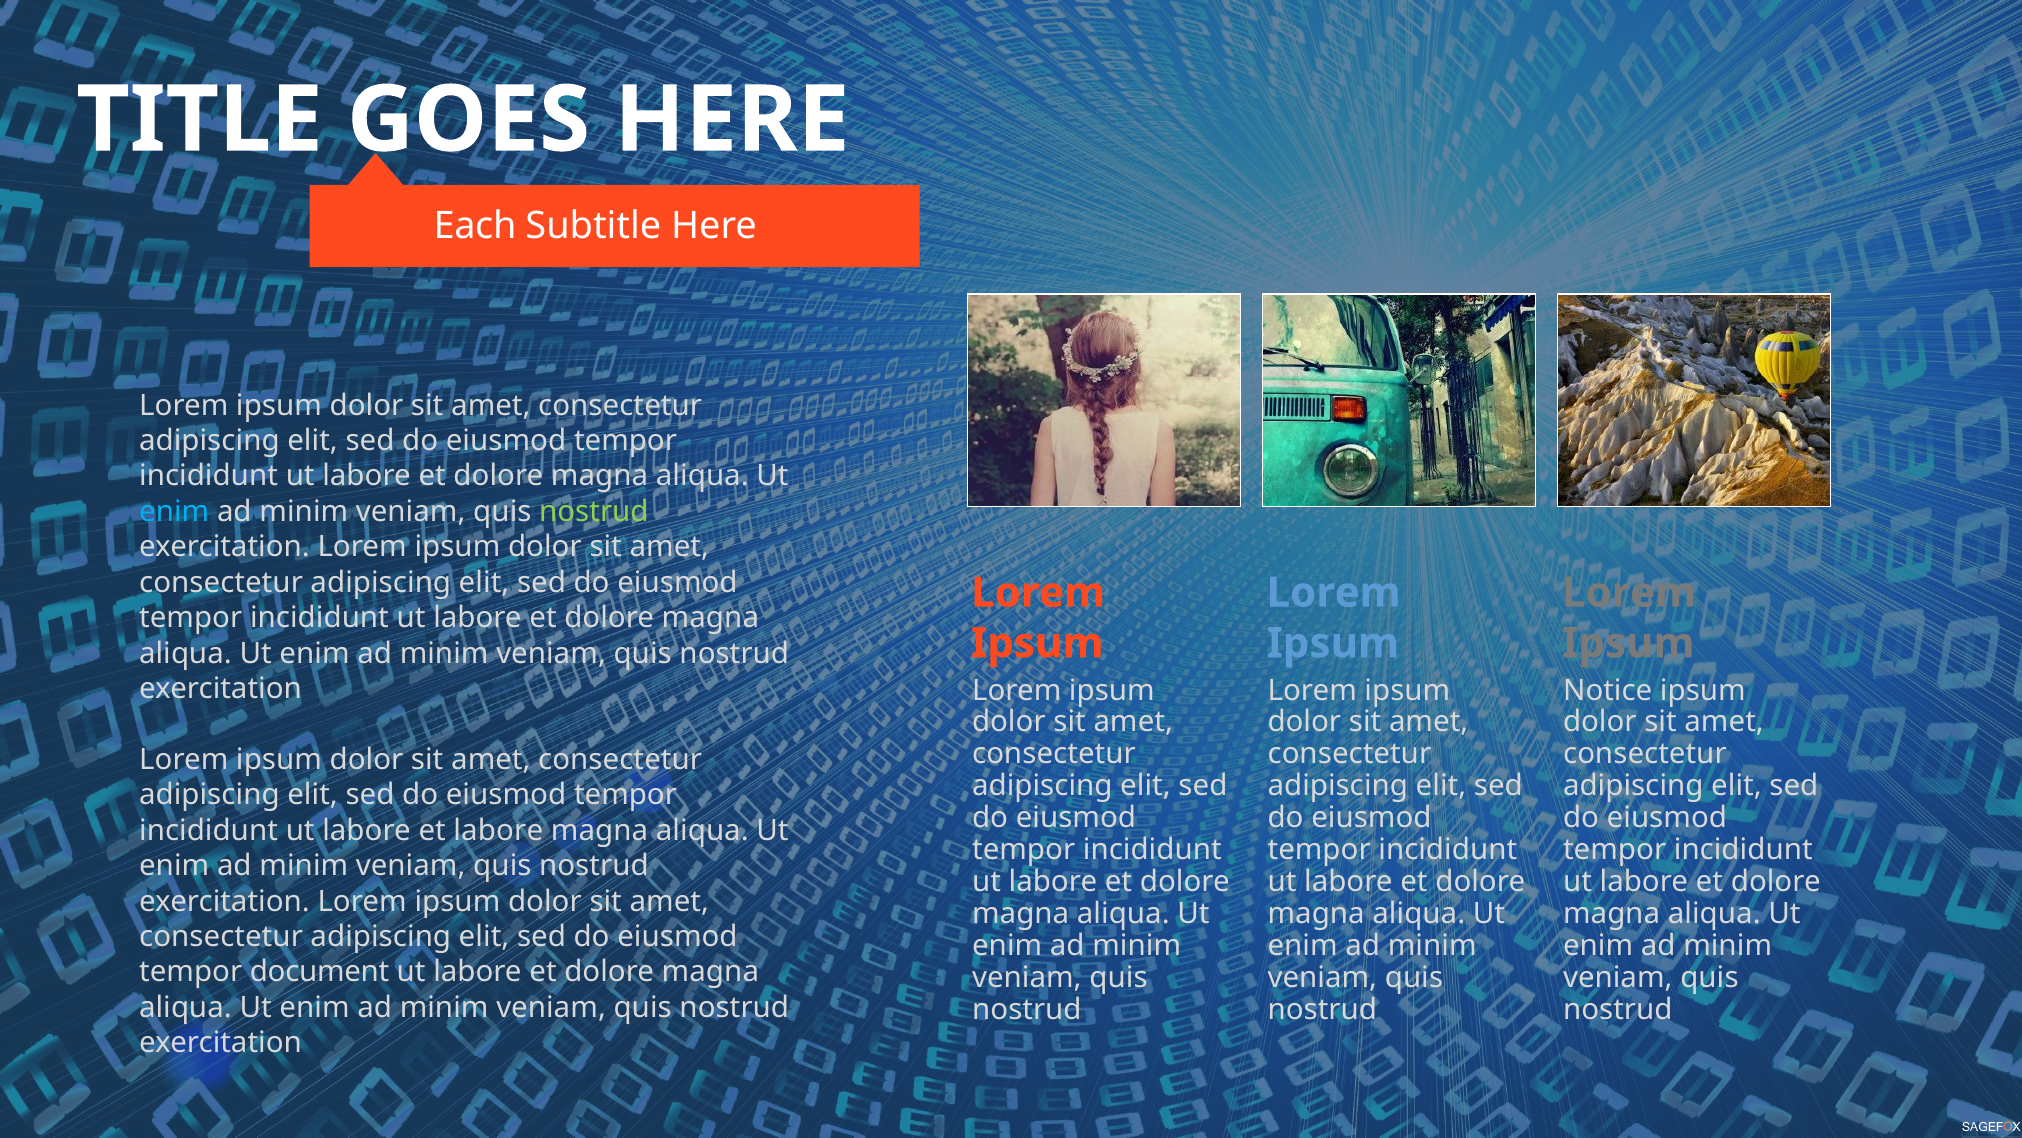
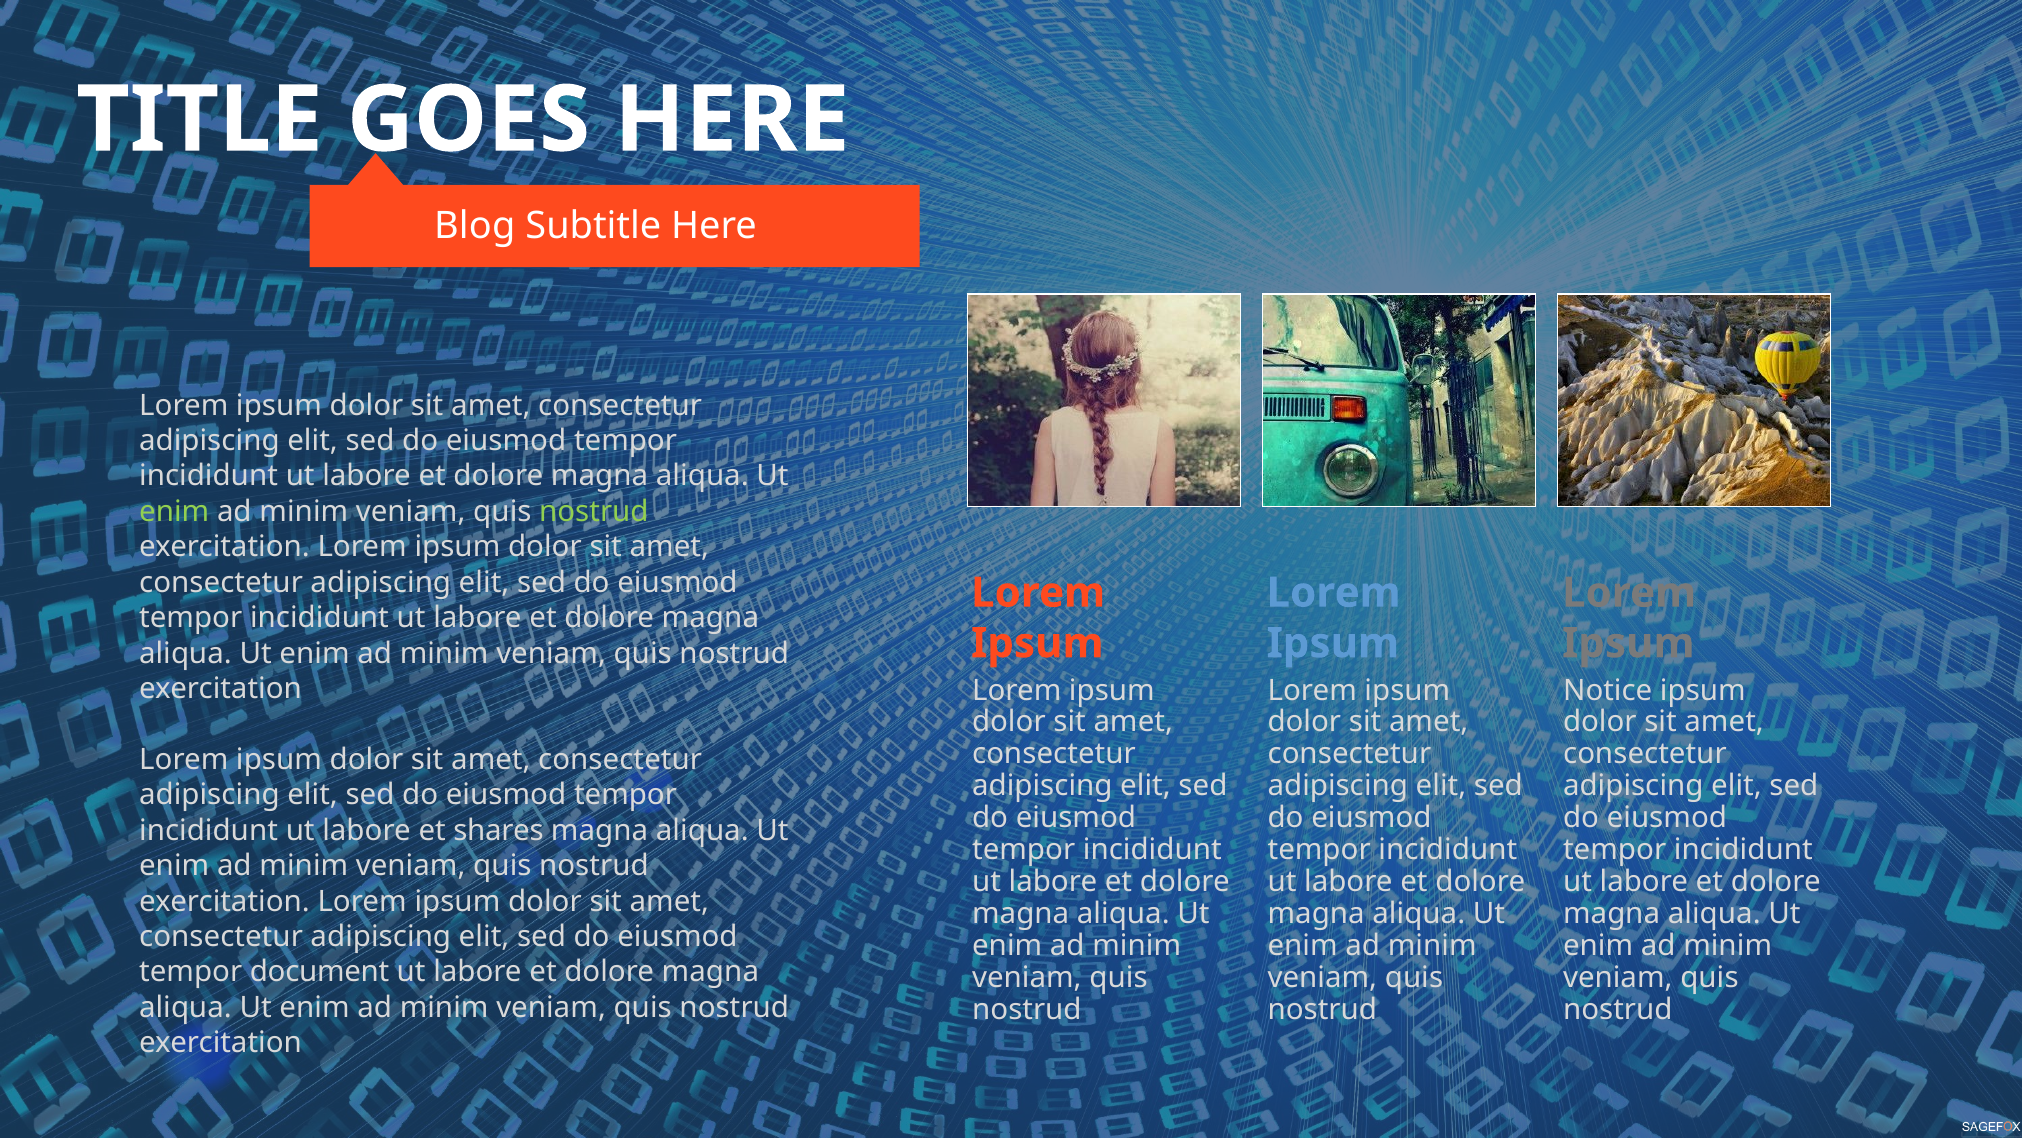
Each: Each -> Blog
enim at (174, 511) colour: light blue -> light green
et labore: labore -> shares
